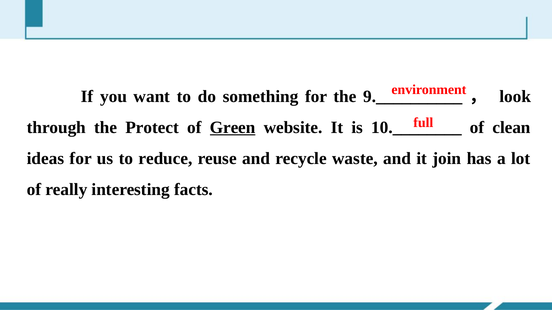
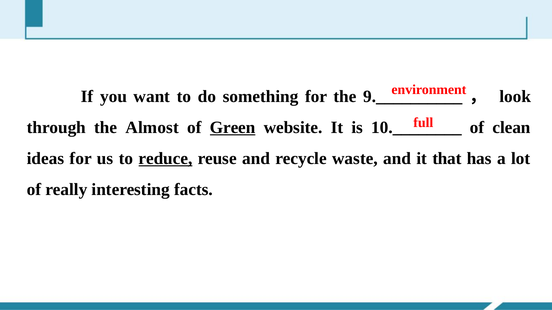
Protect: Protect -> Almost
reduce underline: none -> present
join: join -> that
